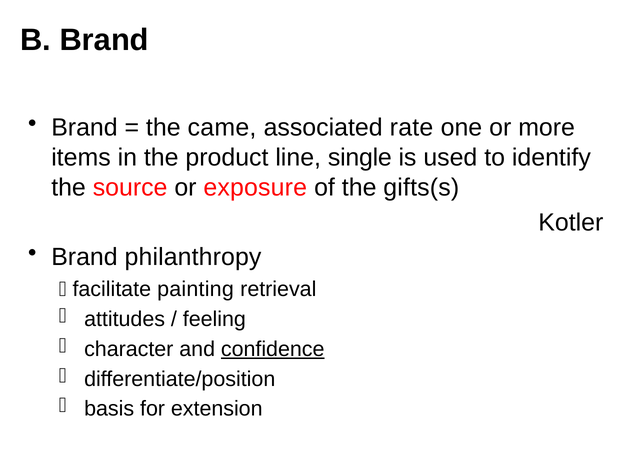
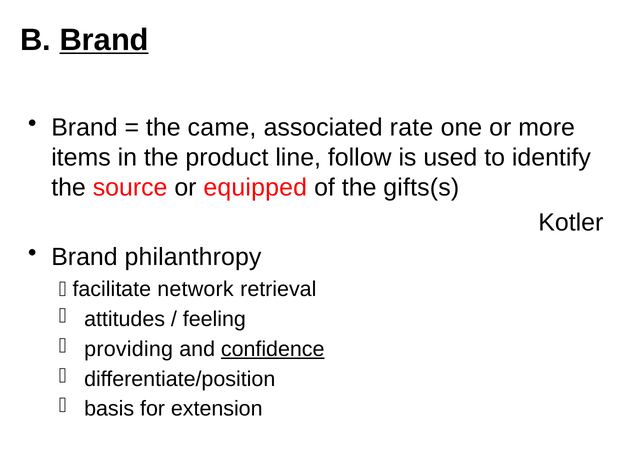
Brand at (104, 40) underline: none -> present
single: single -> follow
exposure: exposure -> equipped
painting: painting -> network
character: character -> providing
